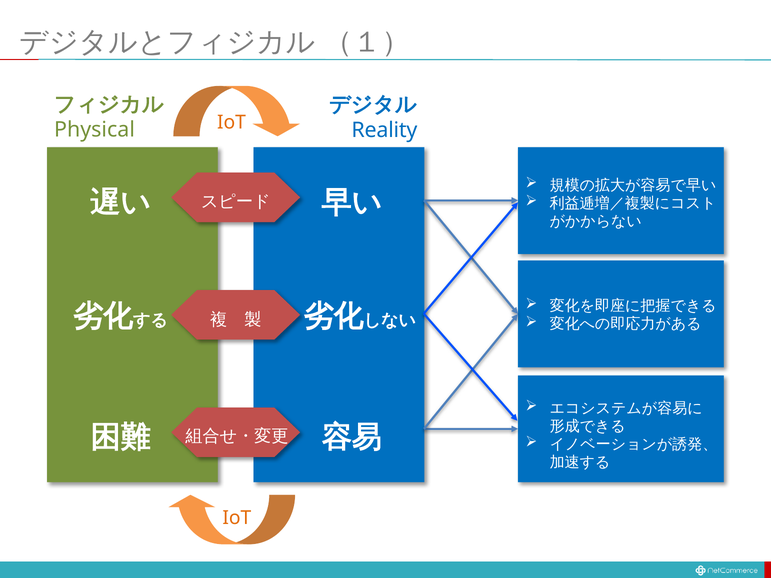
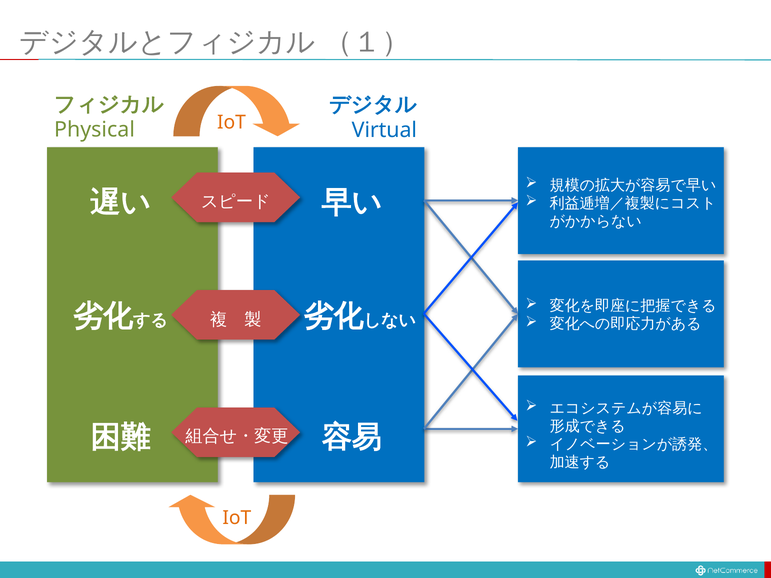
Reality: Reality -> Virtual
